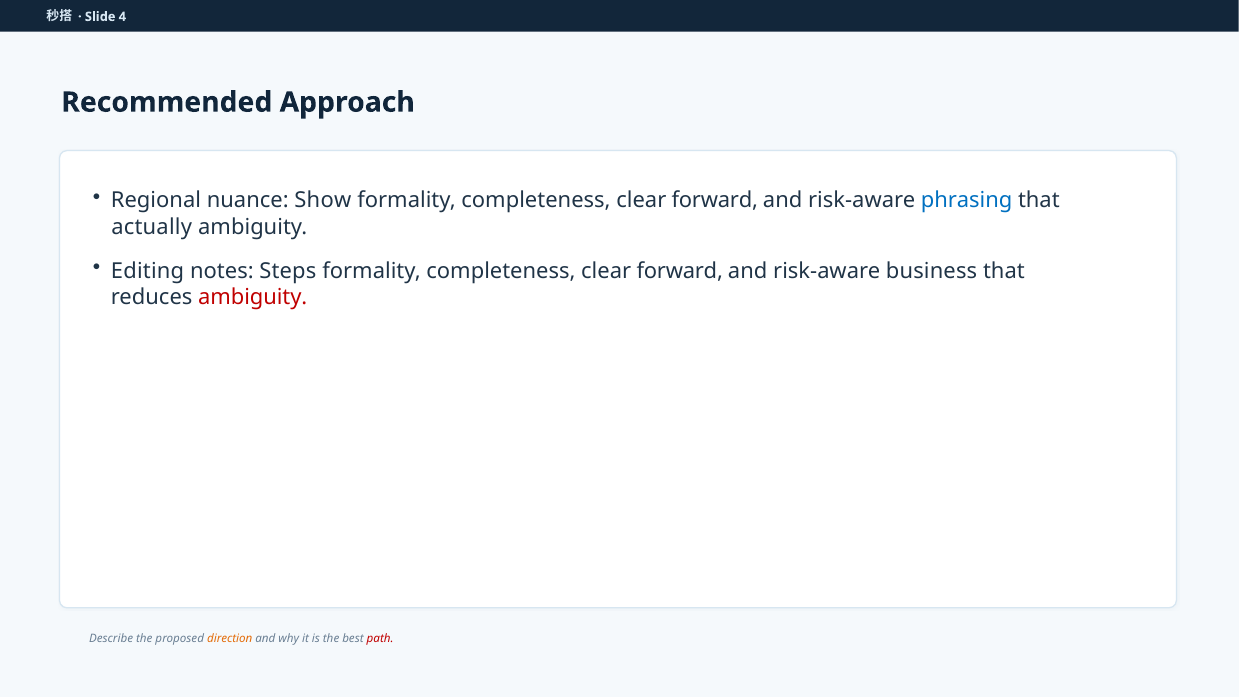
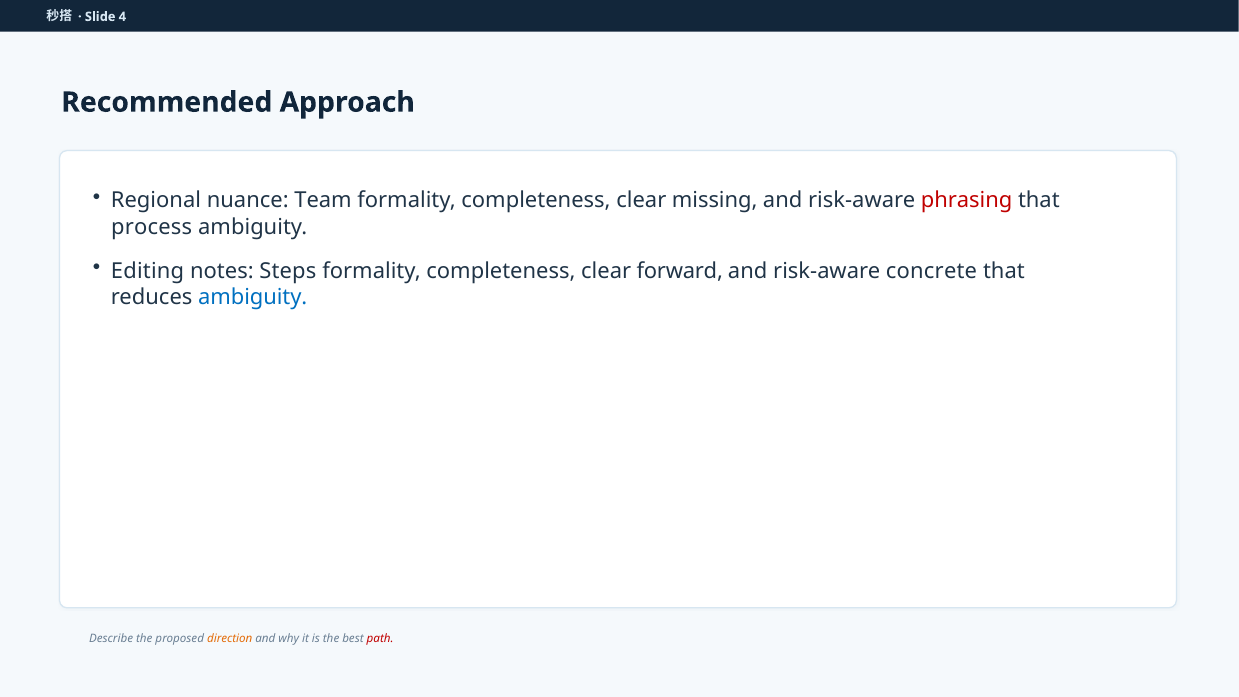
Show: Show -> Team
forward at (715, 201): forward -> missing
phrasing colour: blue -> red
actually: actually -> process
business: business -> concrete
ambiguity at (253, 298) colour: red -> blue
